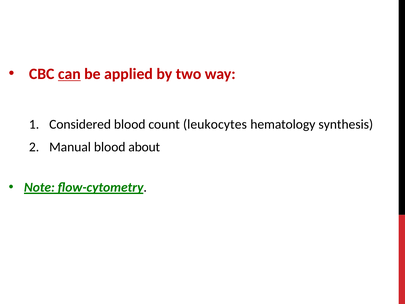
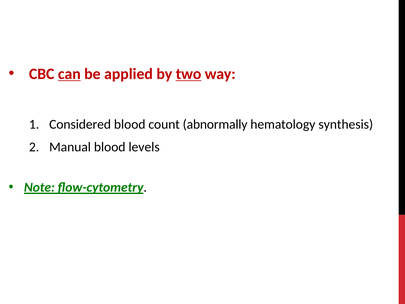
two underline: none -> present
leukocytes: leukocytes -> abnormally
about: about -> levels
